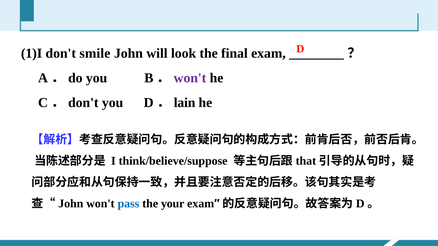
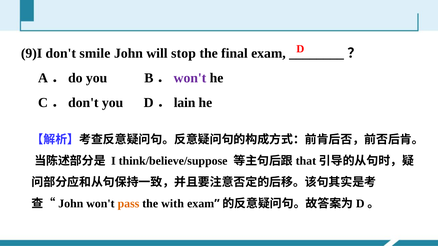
1)I: 1)I -> 9)I
look: look -> stop
pass colour: blue -> orange
your: your -> with
